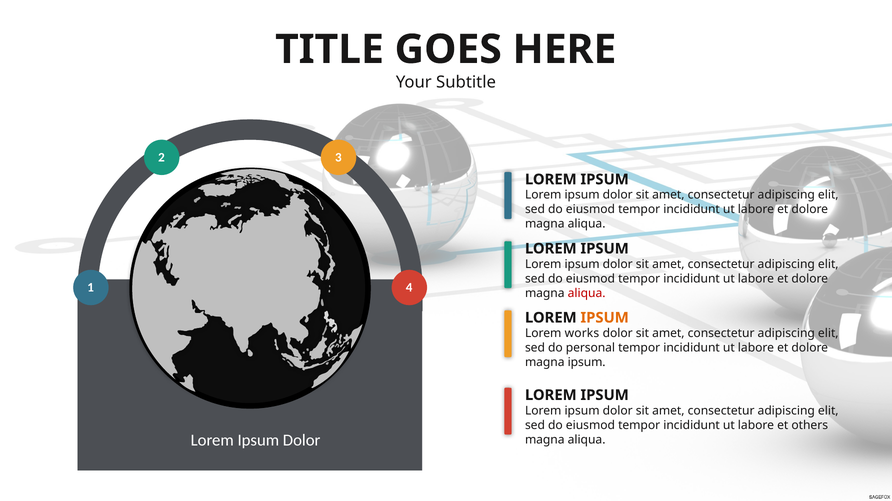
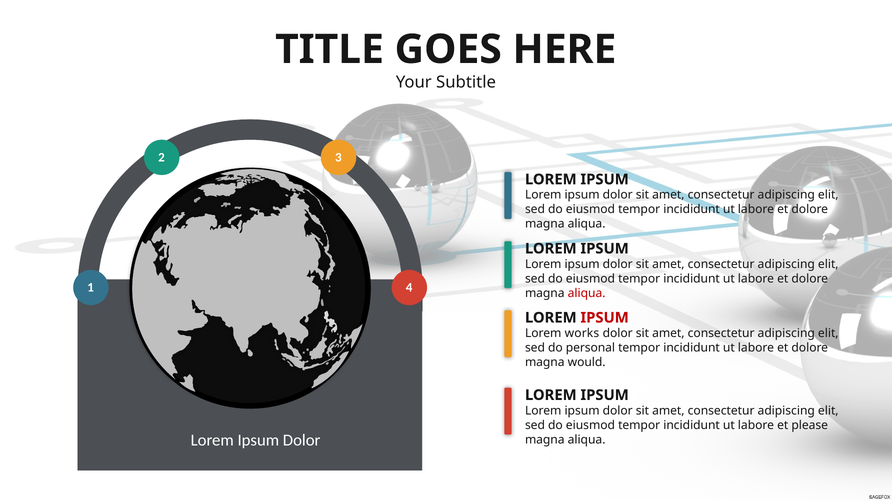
IPSUM at (605, 318) colour: orange -> red
magna ipsum: ipsum -> would
others: others -> please
